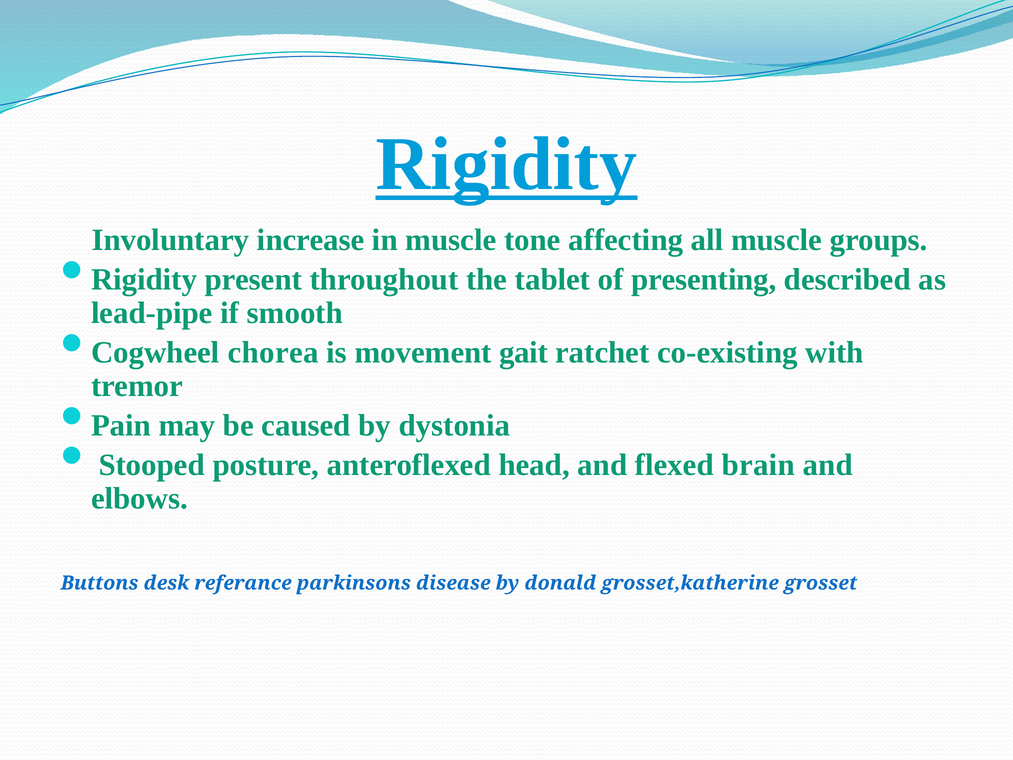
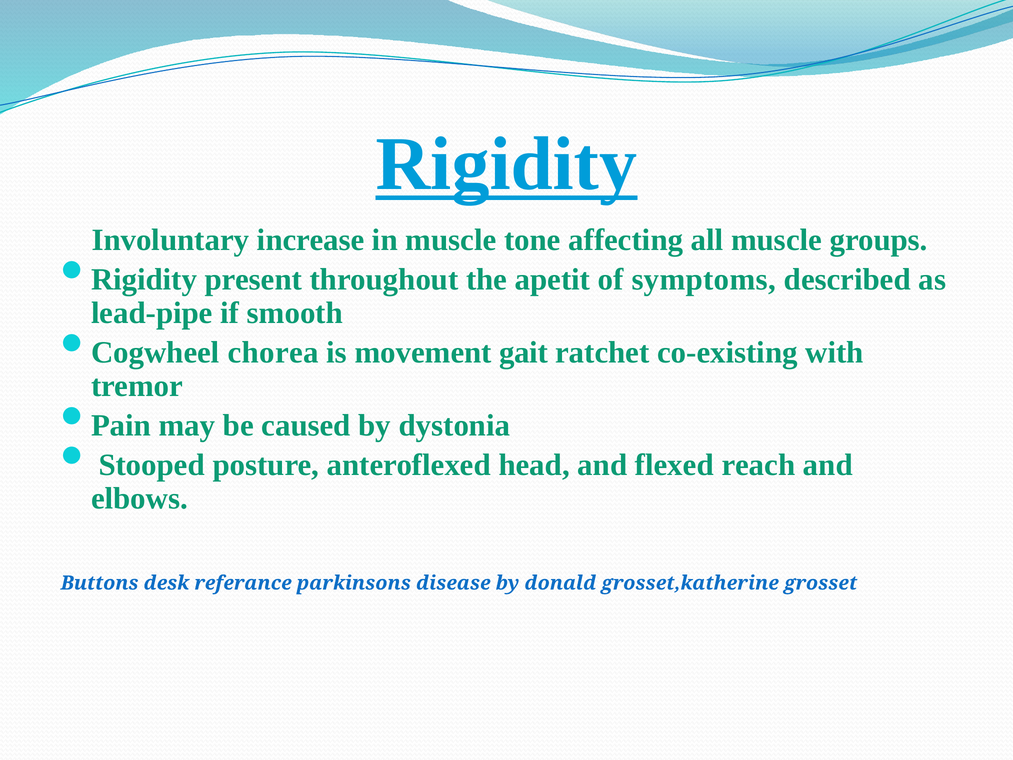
tablet: tablet -> apetit
presenting: presenting -> symptoms
brain: brain -> reach
